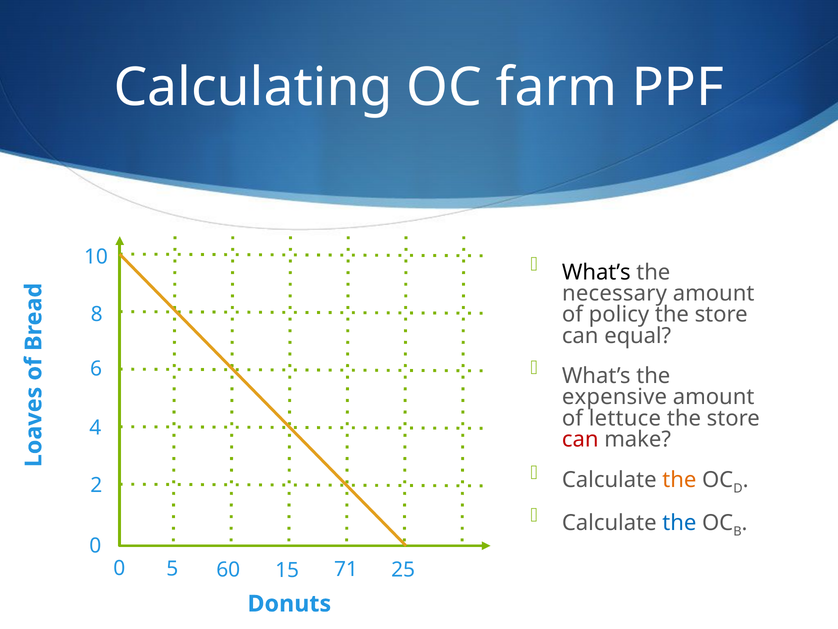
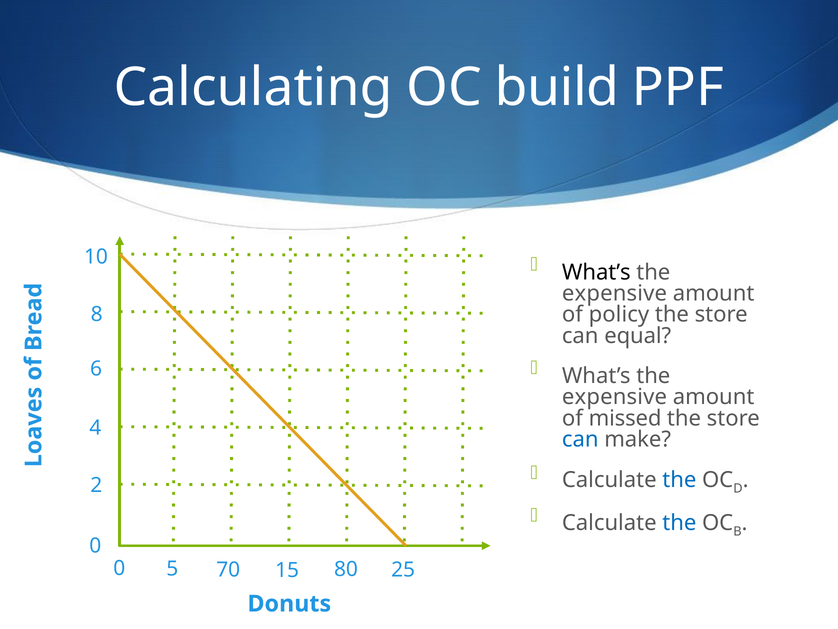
farm: farm -> build
necessary at (614, 293): necessary -> expensive
lettuce: lettuce -> missed
can at (580, 439) colour: red -> blue
the at (679, 480) colour: orange -> blue
60: 60 -> 70
71: 71 -> 80
